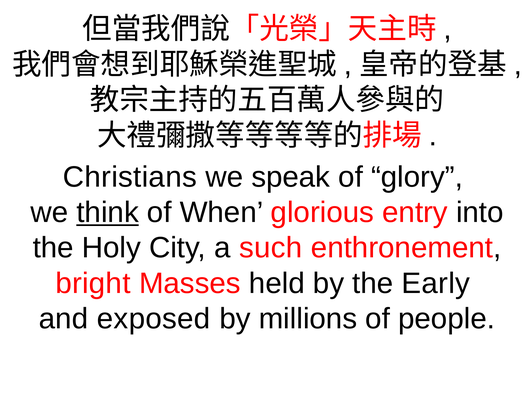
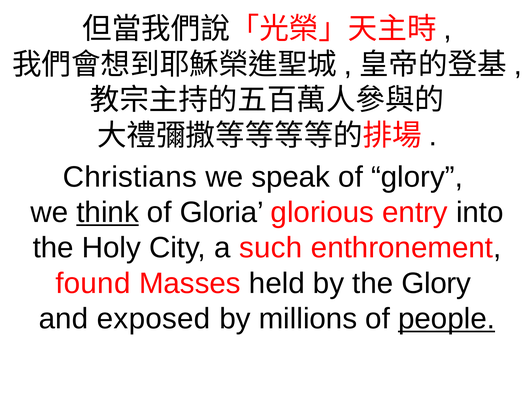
When: When -> Gloria
bright: bright -> found
the Early: Early -> Glory
people underline: none -> present
